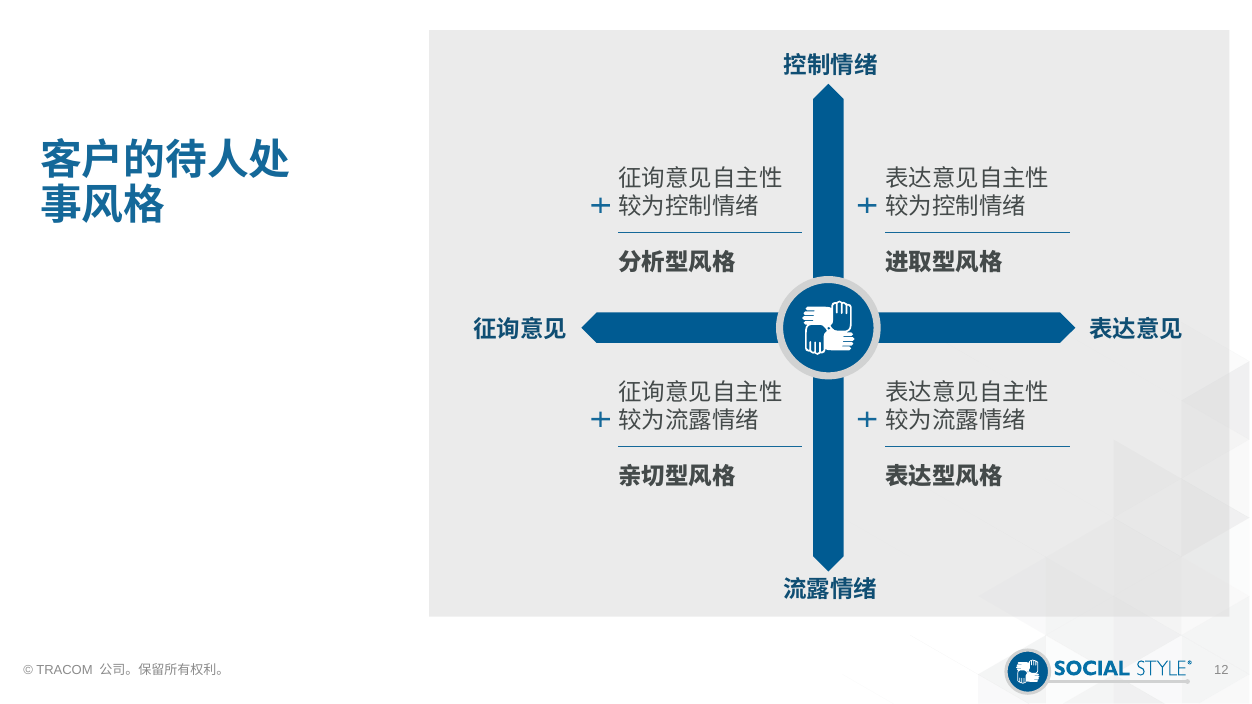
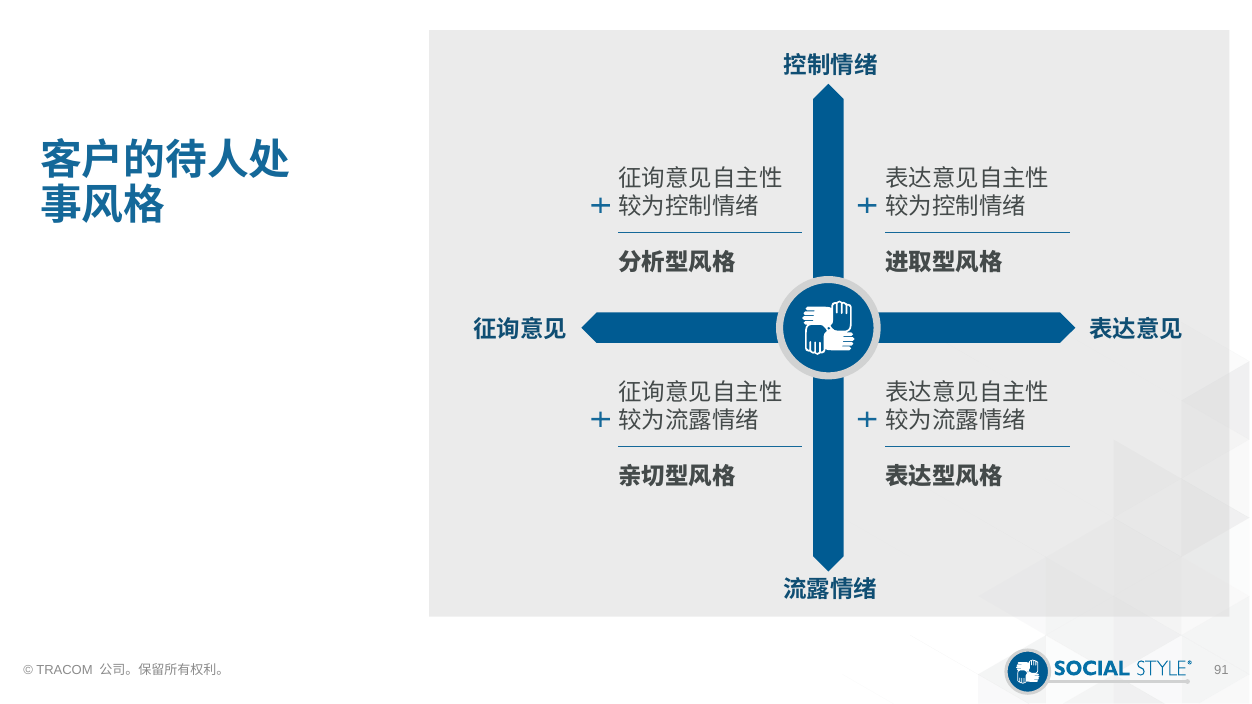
12: 12 -> 91
